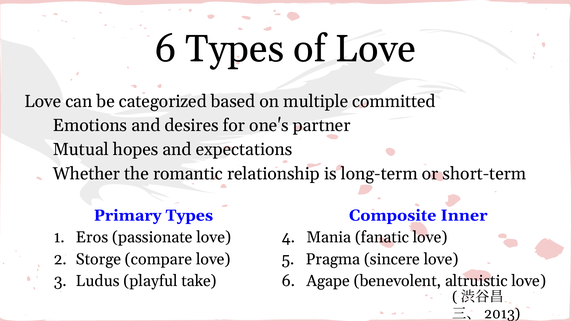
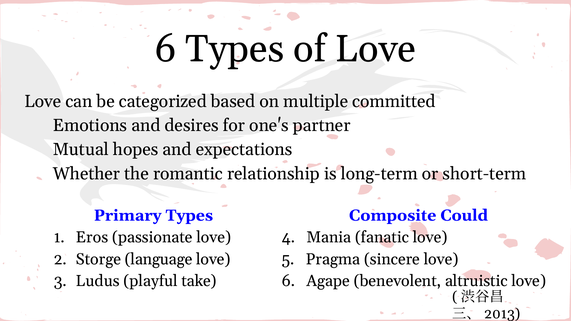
Inner: Inner -> Could
compare: compare -> language
